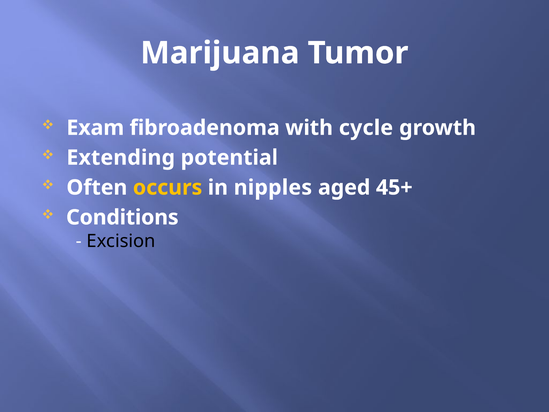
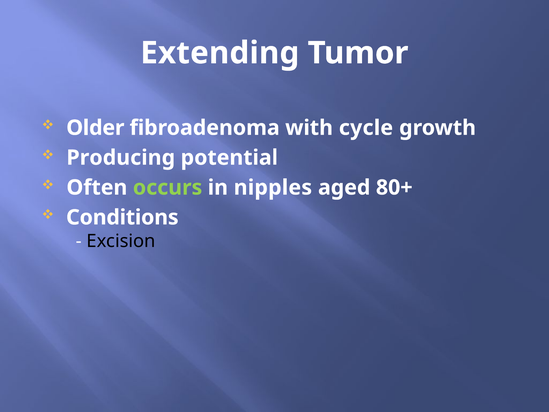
Marijuana: Marijuana -> Extending
Exam: Exam -> Older
Extending: Extending -> Producing
occurs colour: yellow -> light green
45+: 45+ -> 80+
